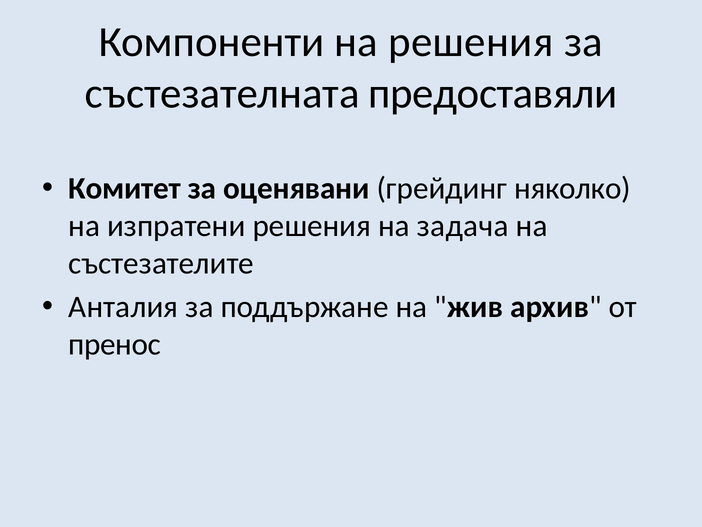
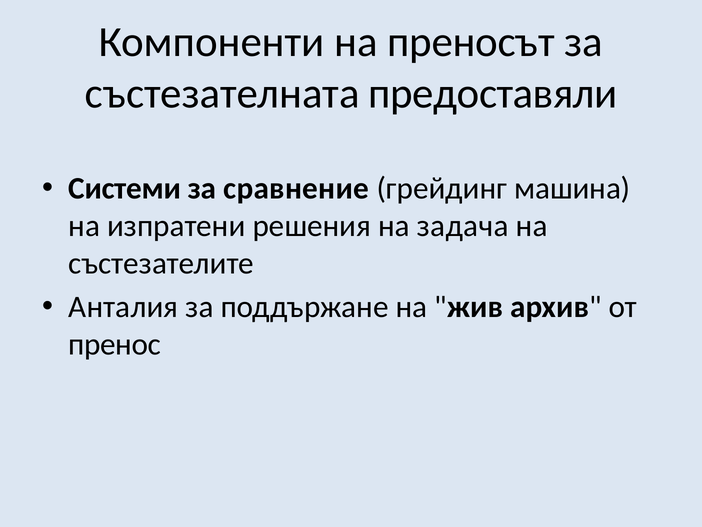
на решения: решения -> преносът
Комитет: Комитет -> Системи
оценявани: оценявани -> сравнение
няколко: няколко -> машина
